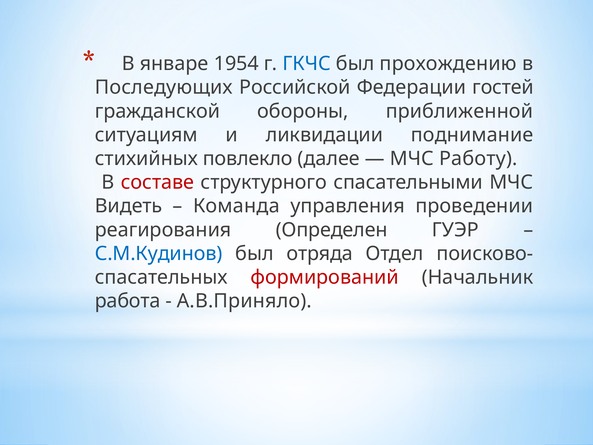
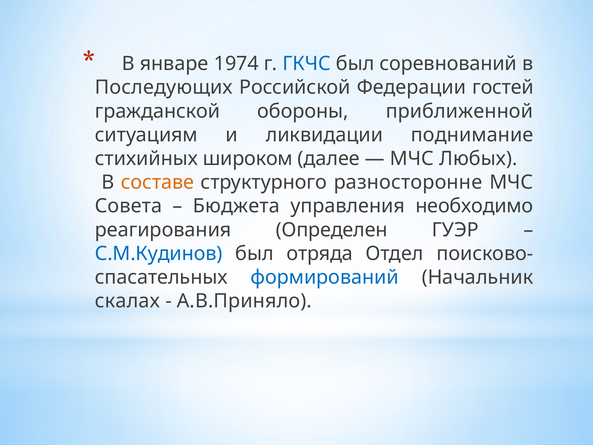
1954: 1954 -> 1974
прохождению: прохождению -> соревнований
повлекло: повлекло -> широком
Работу: Работу -> Любых
составе colour: red -> orange
спасательными: спасательными -> разносторонне
Видеть: Видеть -> Совета
Команда: Команда -> Бюджета
проведении: проведении -> необходимо
формирований colour: red -> blue
работа: работа -> скалах
